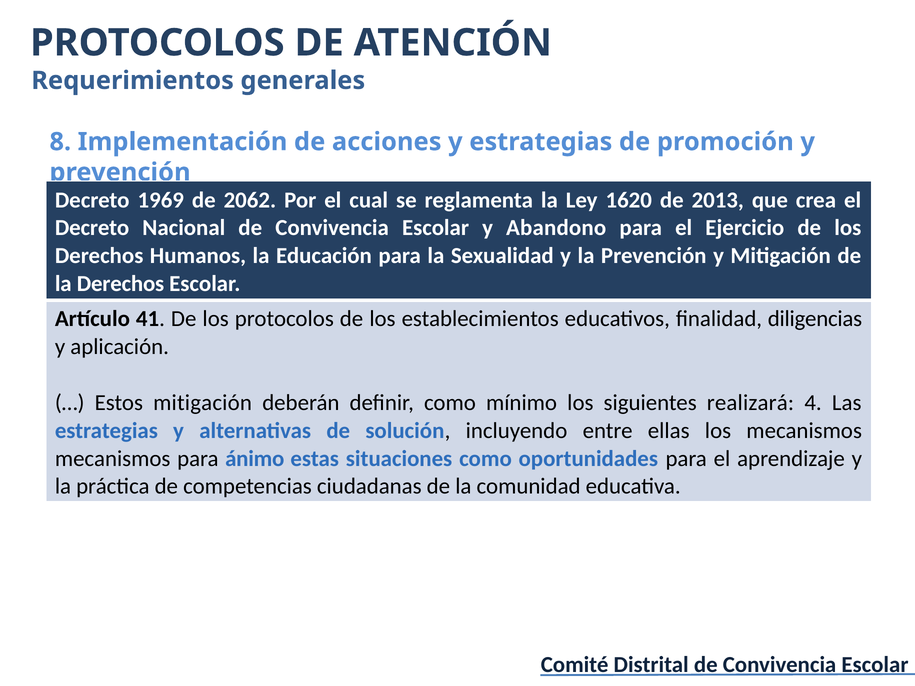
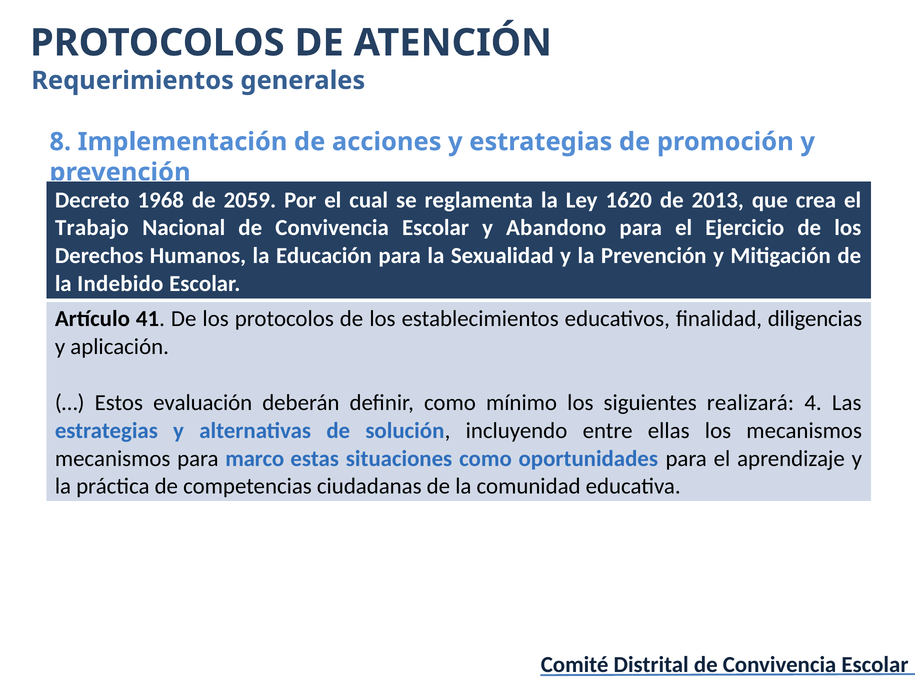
1969: 1969 -> 1968
2062: 2062 -> 2059
Decreto at (92, 228): Decreto -> Trabajo
la Derechos: Derechos -> Indebido
Estos mitigación: mitigación -> evaluación
ánimo: ánimo -> marco
